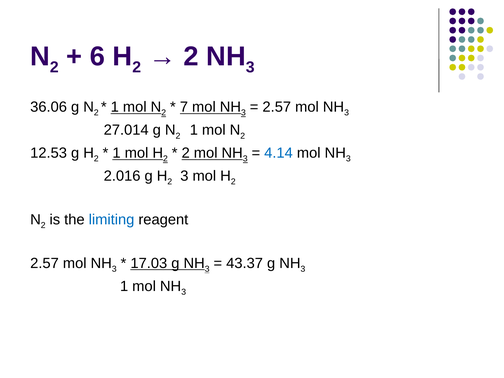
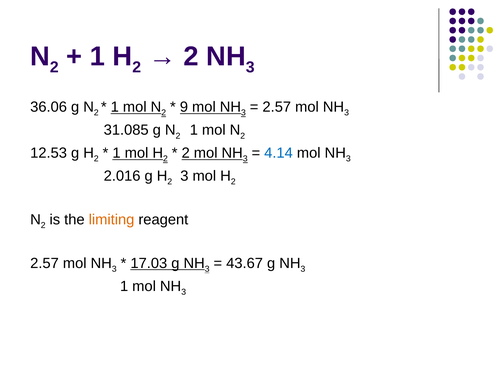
6 at (97, 57): 6 -> 1
7: 7 -> 9
27.014: 27.014 -> 31.085
limiting colour: blue -> orange
43.37: 43.37 -> 43.67
